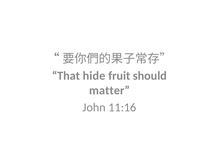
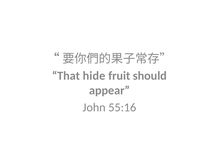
matter: matter -> appear
11:16: 11:16 -> 55:16
